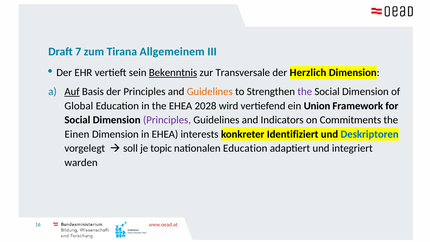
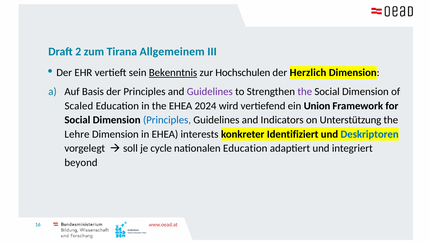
7: 7 -> 2
Transversale: Transversale -> Hochschulen
Auf underline: present -> none
Guidelines at (210, 92) colour: orange -> purple
Global: Global -> Scaled
2028: 2028 -> 2024
Principles at (167, 120) colour: purple -> blue
Commitments: Commitments -> Unterstützung
Einen: Einen -> Lehre
topic: topic -> cycle
warden: warden -> beyond
